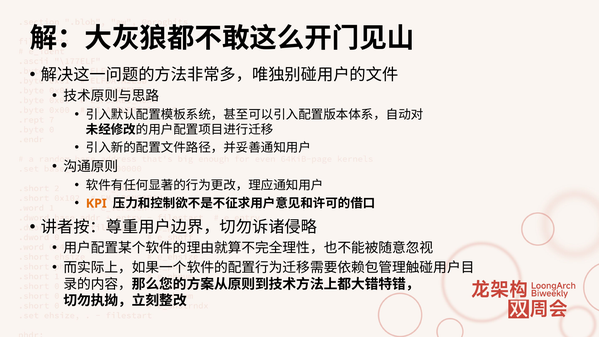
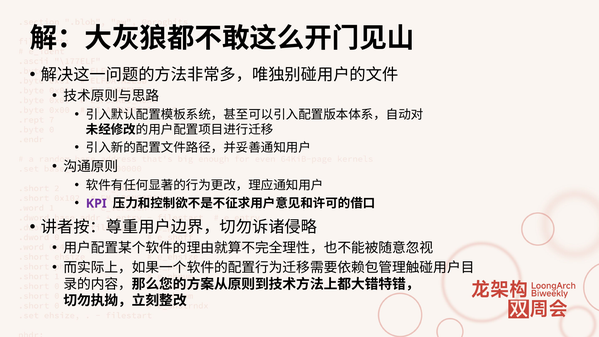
KPI colour: orange -> purple
